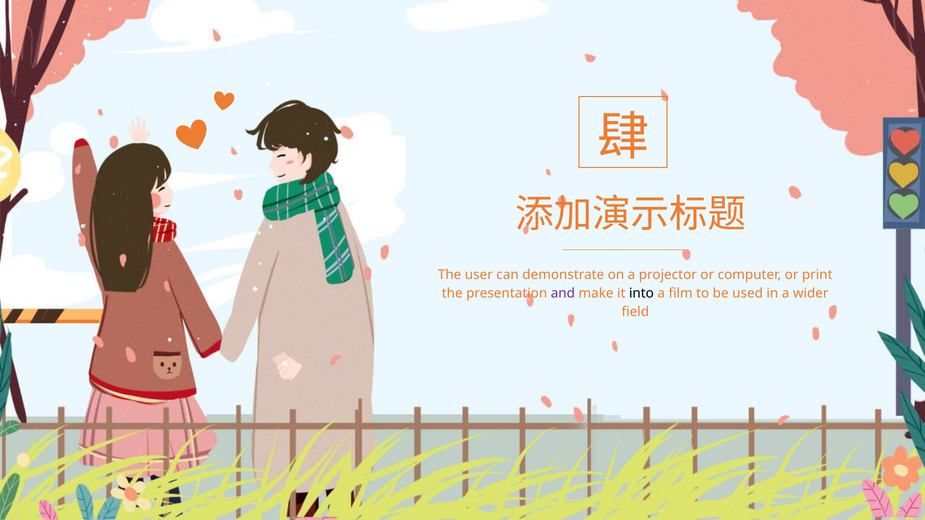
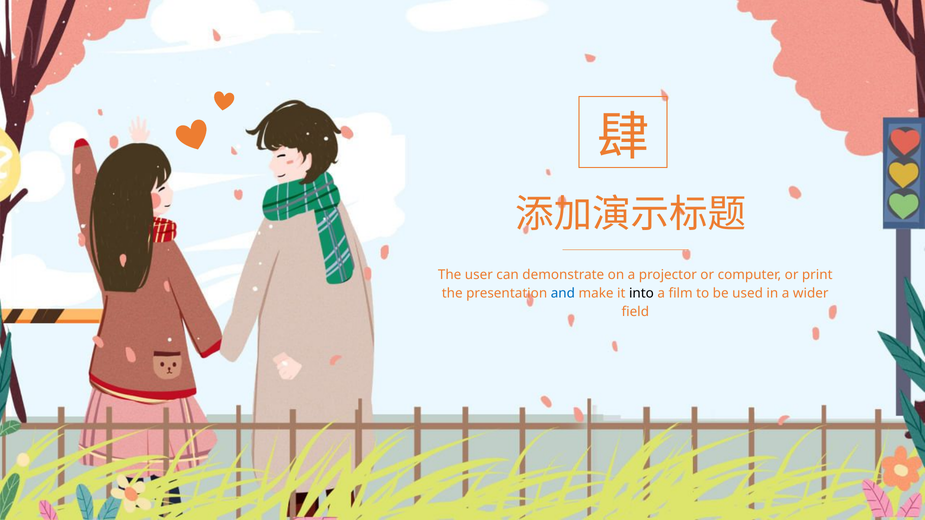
and colour: purple -> blue
